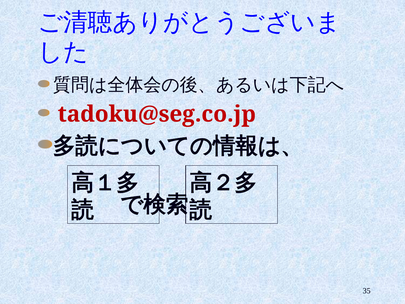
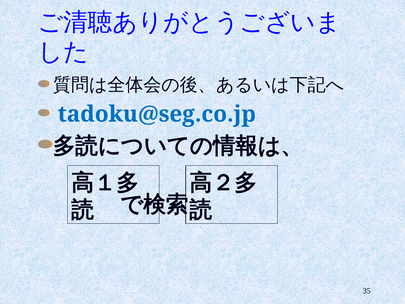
tadoku@seg.co.jp colour: red -> blue
